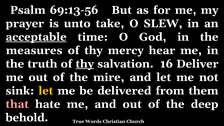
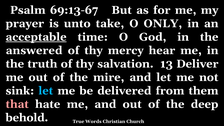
69:13-56: 69:13-56 -> 69:13-67
SLEW: SLEW -> ONLY
measures: measures -> answered
thy at (85, 64) underline: present -> none
16: 16 -> 13
let at (46, 91) colour: yellow -> light blue
